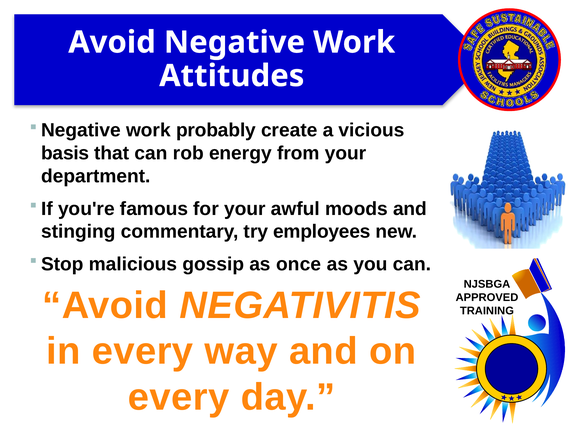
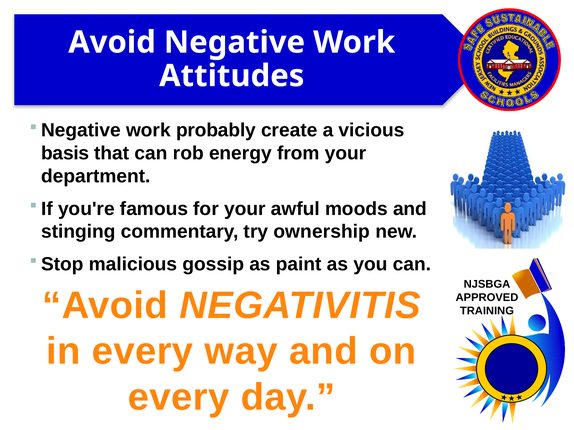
employees: employees -> ownership
once: once -> paint
